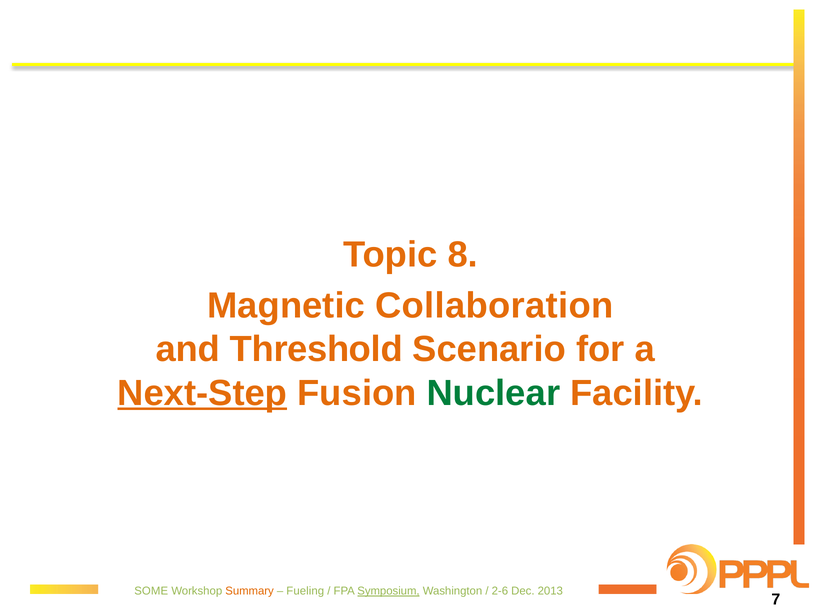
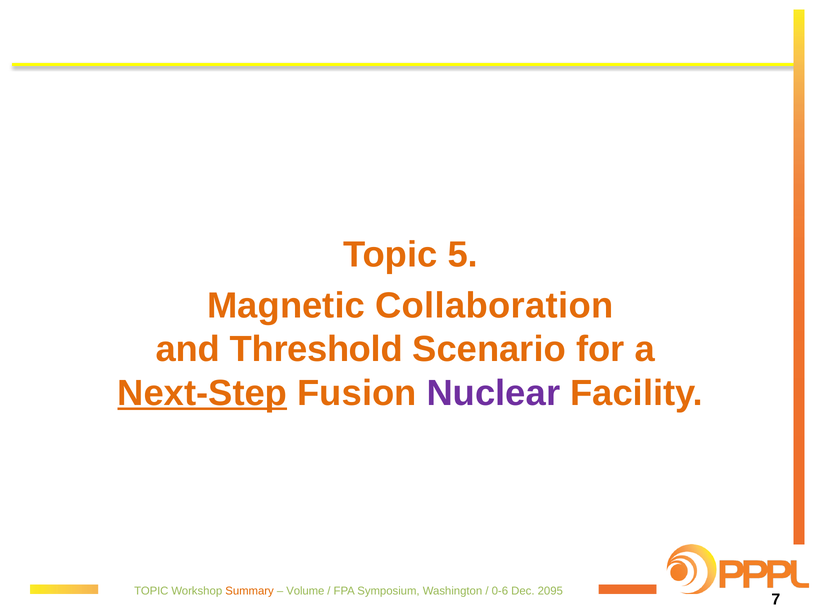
8: 8 -> 5
Nuclear colour: green -> purple
SOME at (151, 591): SOME -> TOPIC
Fueling: Fueling -> Volume
Symposium underline: present -> none
2-6: 2-6 -> 0-6
2013: 2013 -> 2095
